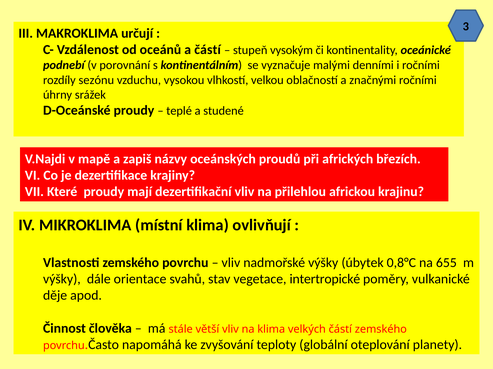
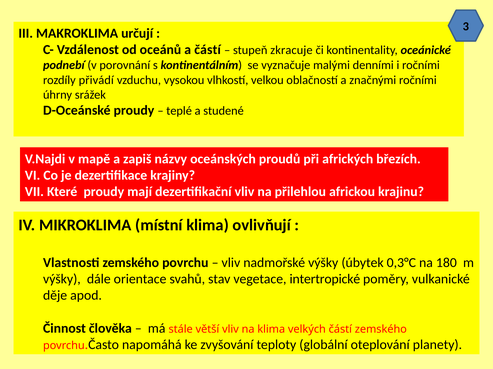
vysokým: vysokým -> zkracuje
sezónu: sezónu -> přivádí
0,8°C: 0,8°C -> 0,3°C
655: 655 -> 180
